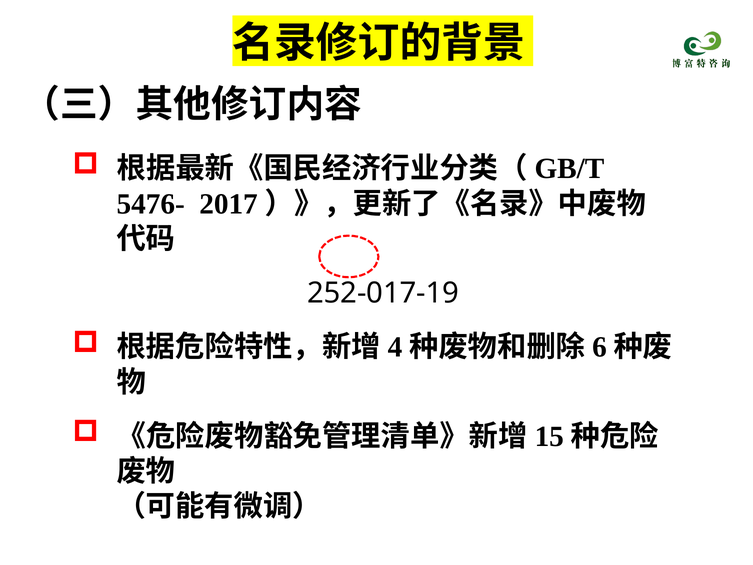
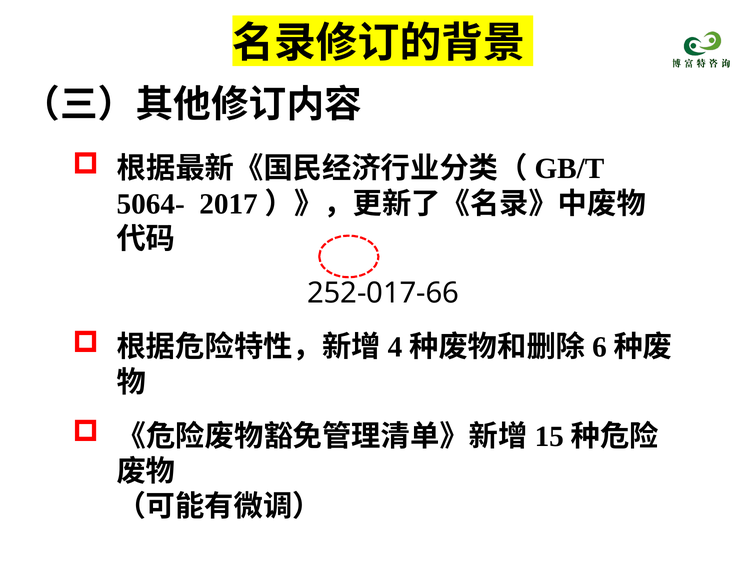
5476-: 5476- -> 5064-
252-017-19: 252-017-19 -> 252-017-66
